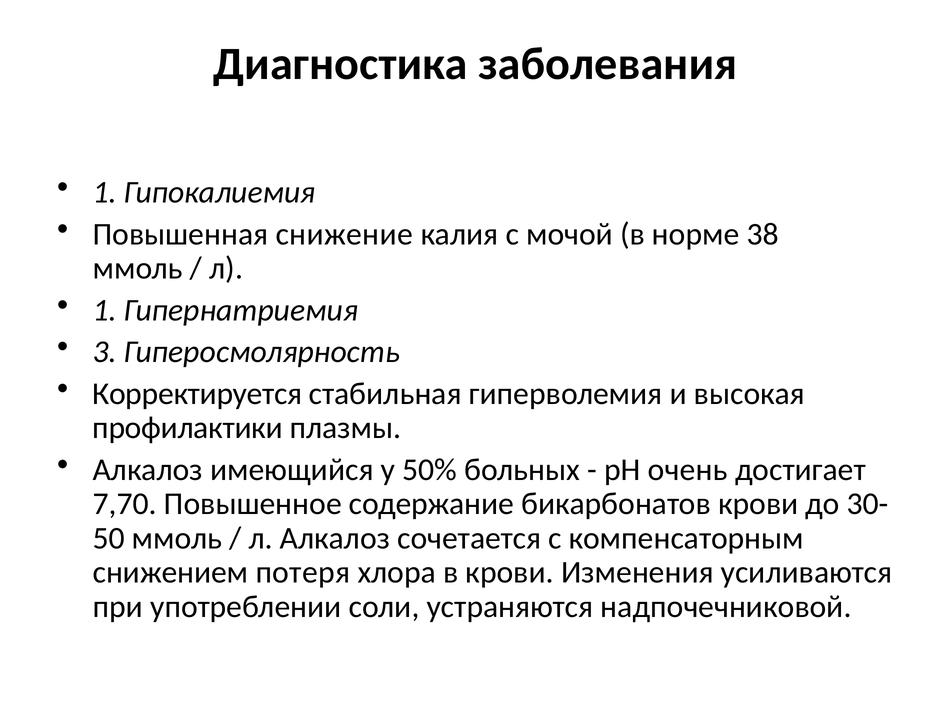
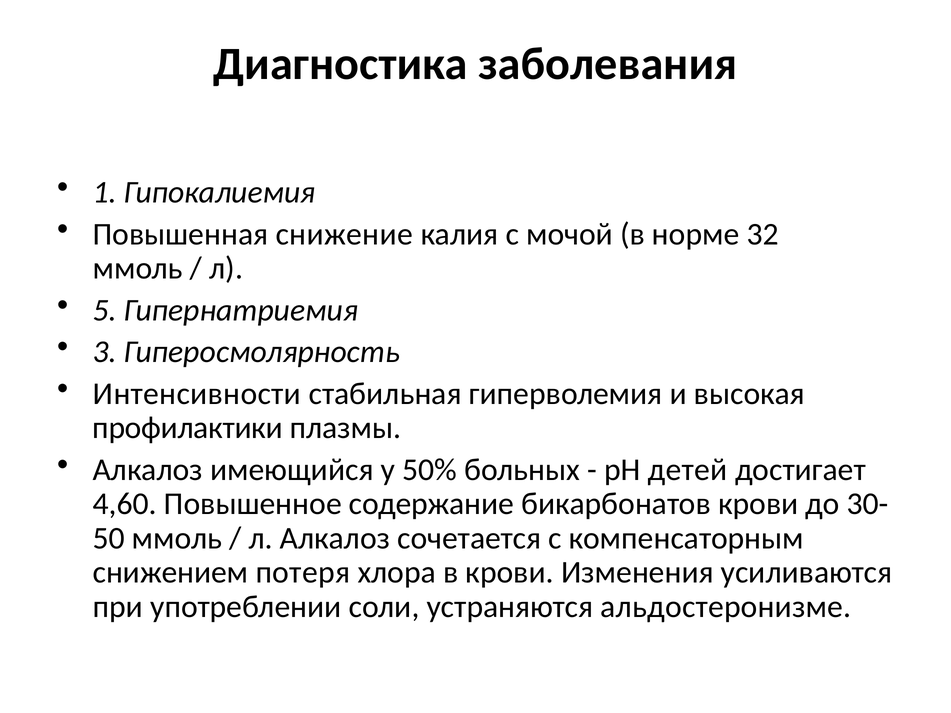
38: 38 -> 32
1 at (105, 310): 1 -> 5
Корректируется: Корректируется -> Интенсивности
очень: очень -> детей
7,70: 7,70 -> 4,60
надпочечниковой: надпочечниковой -> альдостеронизме
